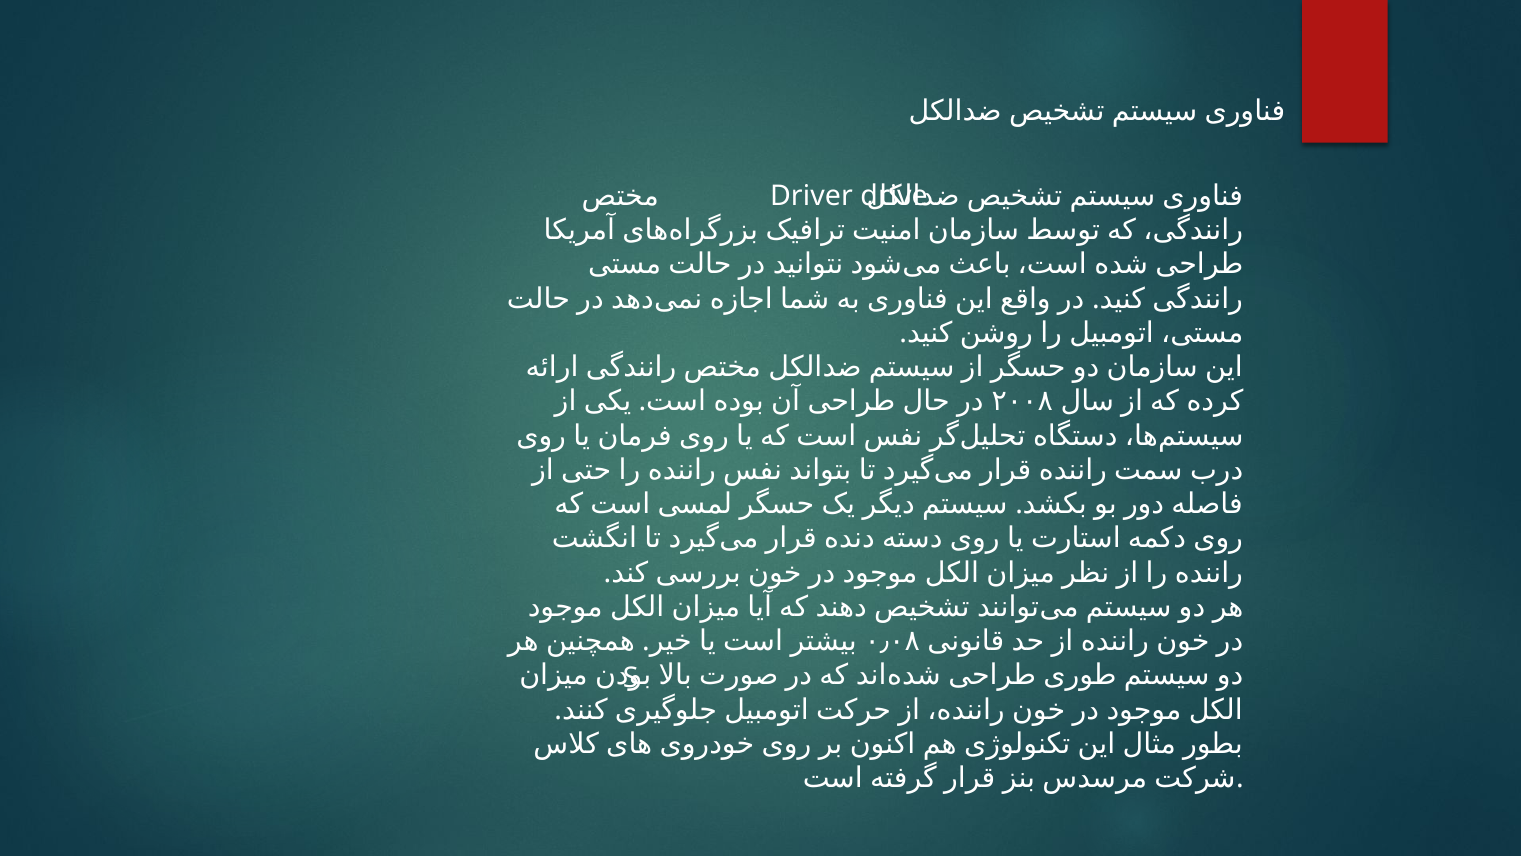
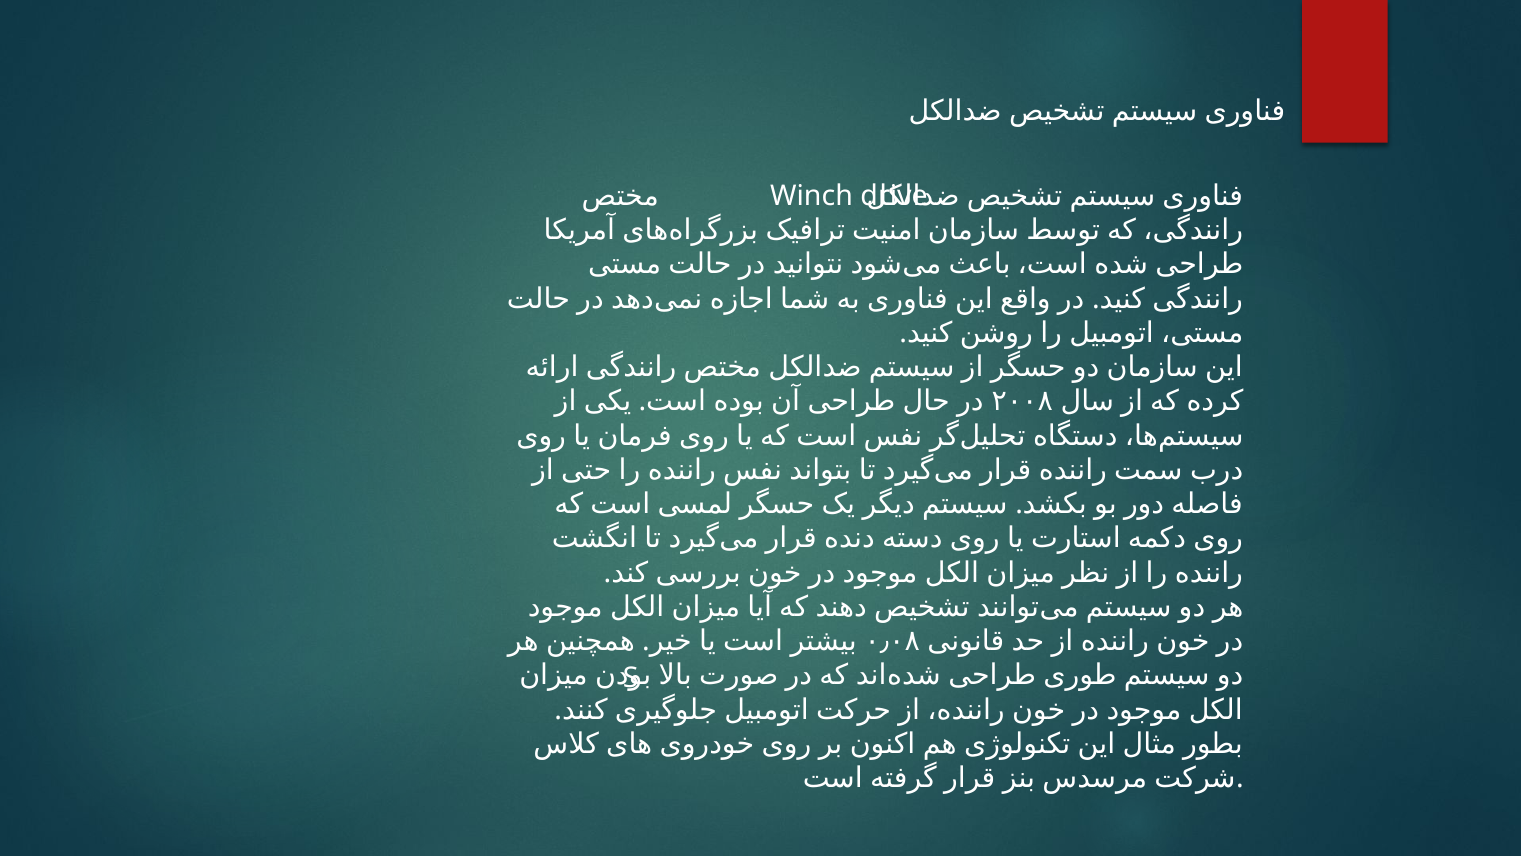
Driver: Driver -> Winch
